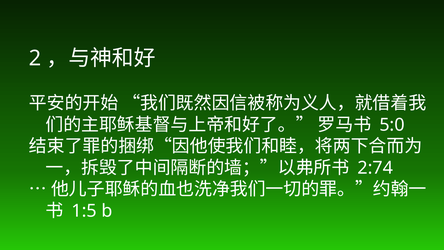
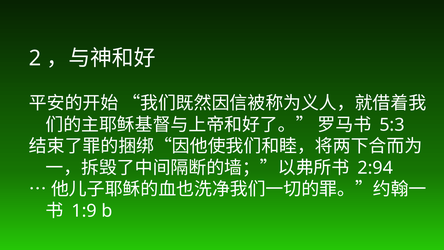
5:0: 5:0 -> 5:3
2:74: 2:74 -> 2:94
1:5: 1:5 -> 1:9
